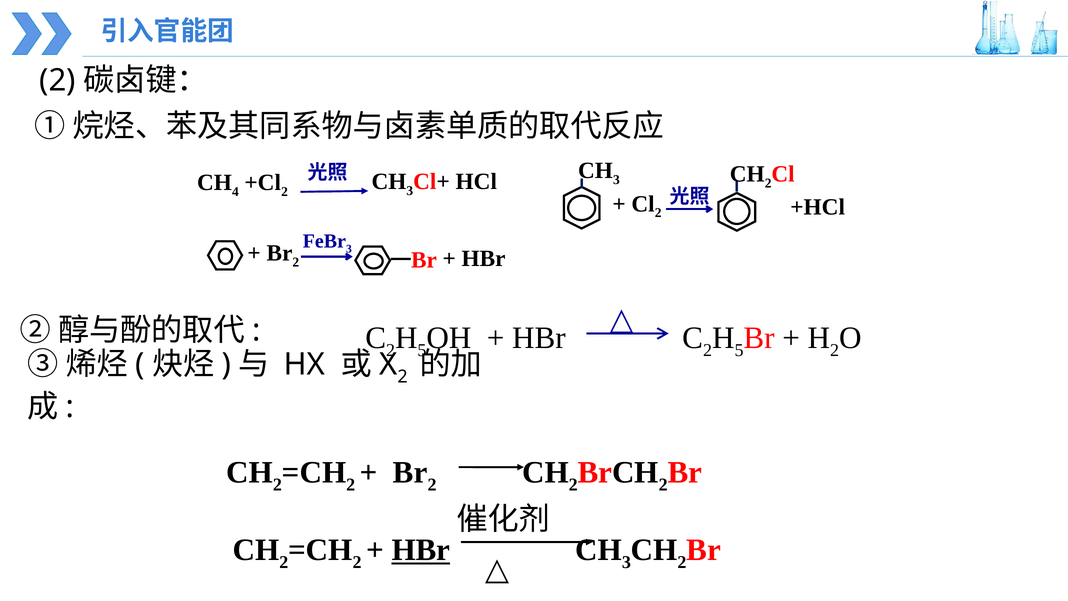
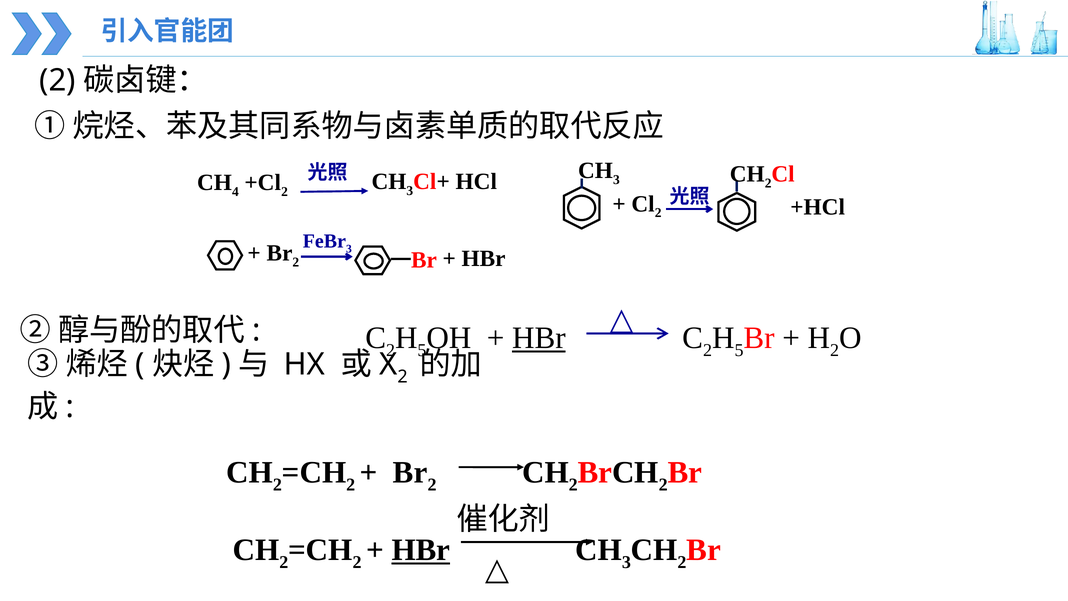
HBr at (539, 338) underline: none -> present
